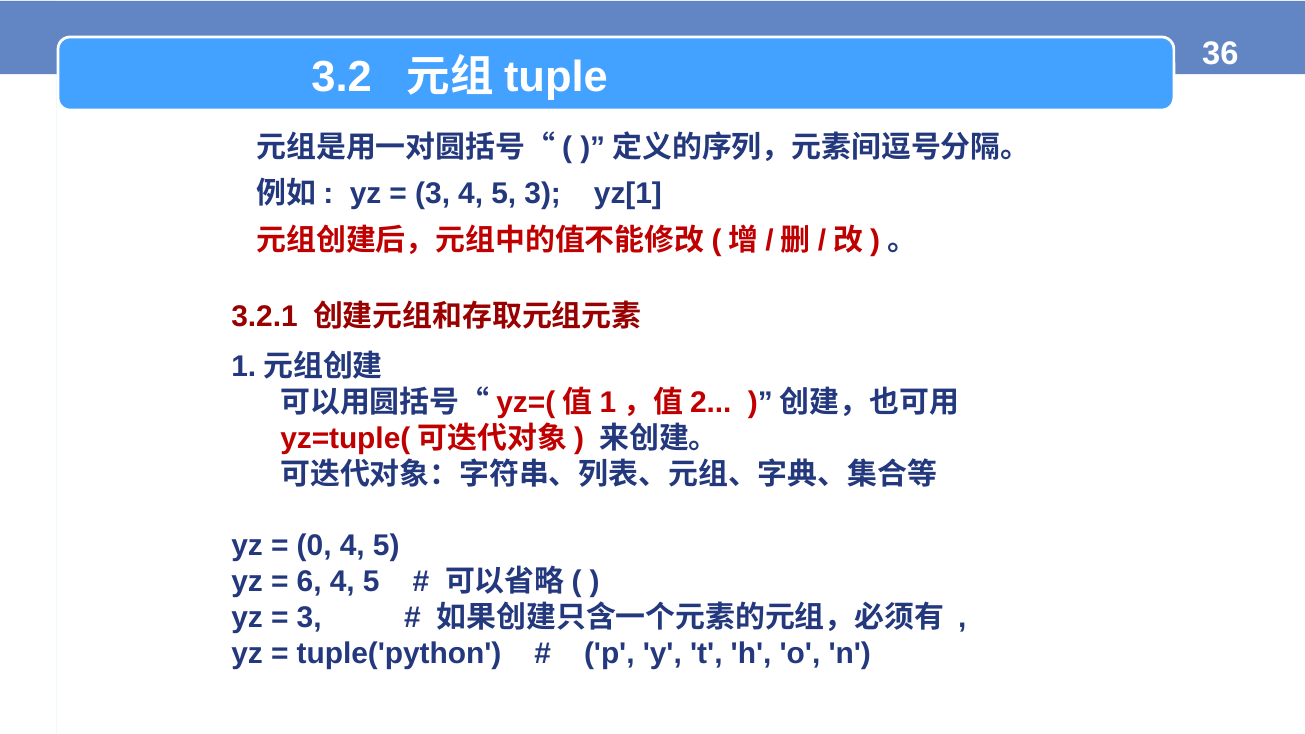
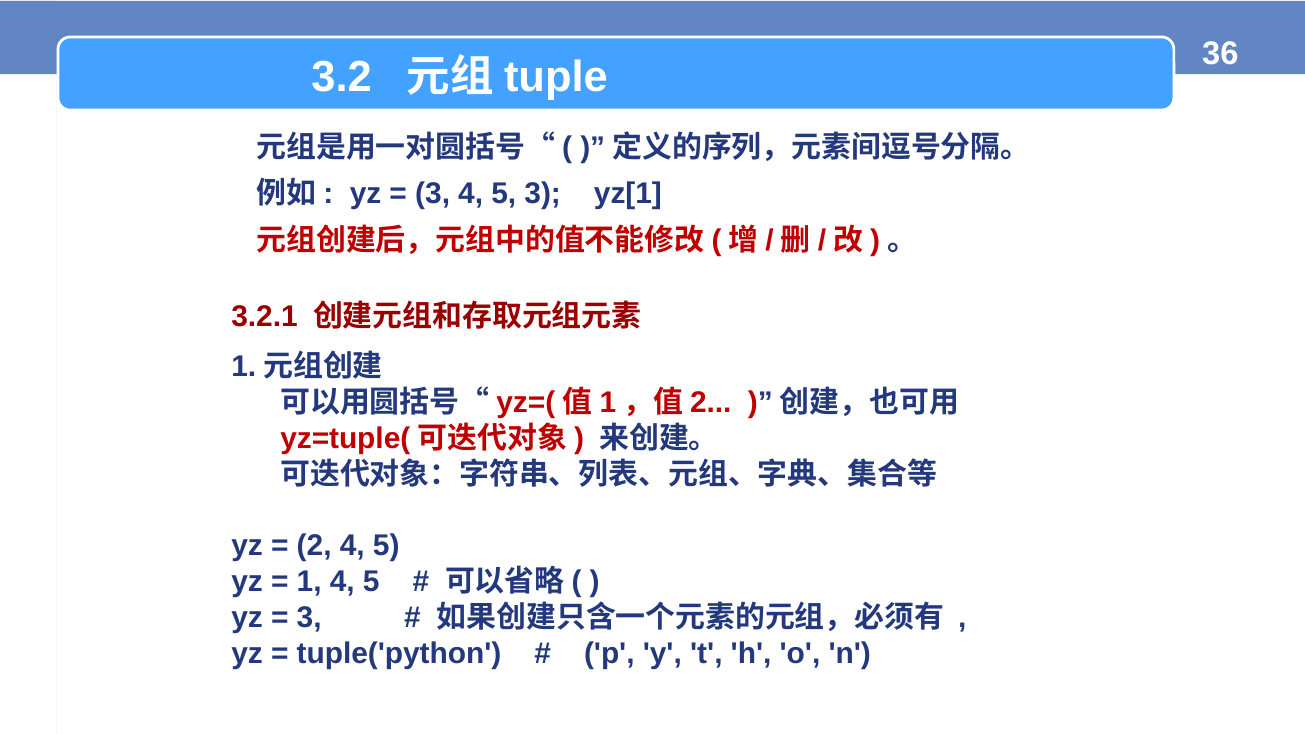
0: 0 -> 2
6: 6 -> 1
